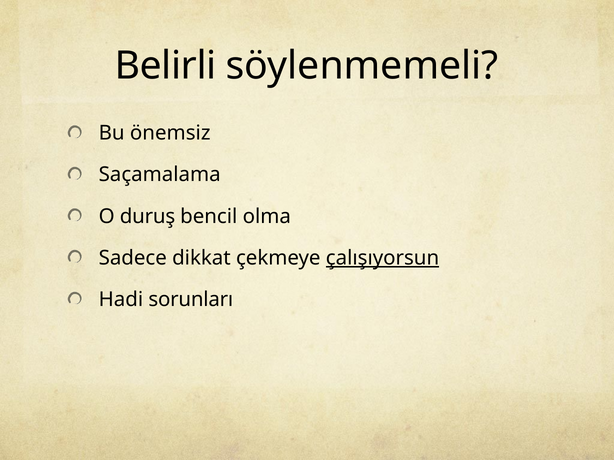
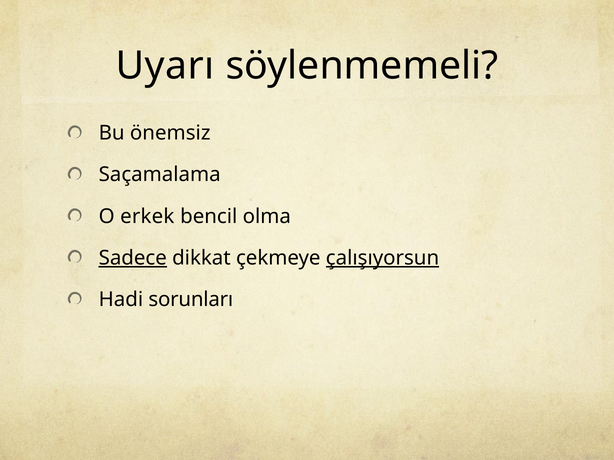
Belirli: Belirli -> Uyarı
duruş: duruş -> erkek
Sadece underline: none -> present
